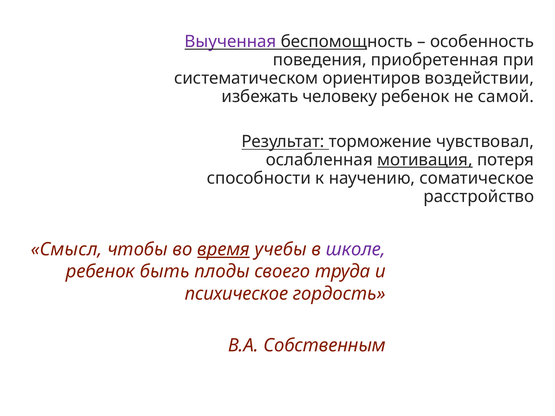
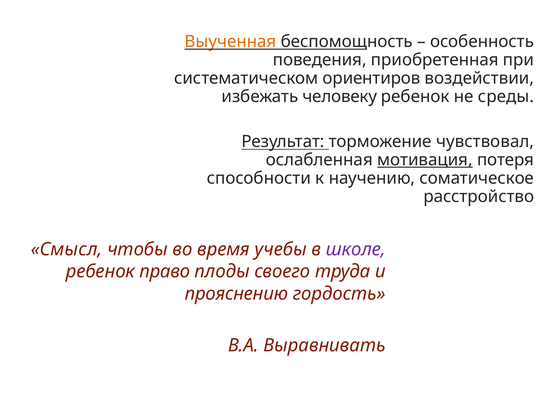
Выученная colour: purple -> orange
самой: самой -> среды
время underline: present -> none
быть: быть -> право
психическое: психическое -> прояснению
Собственным: Собственным -> Выравнивать
